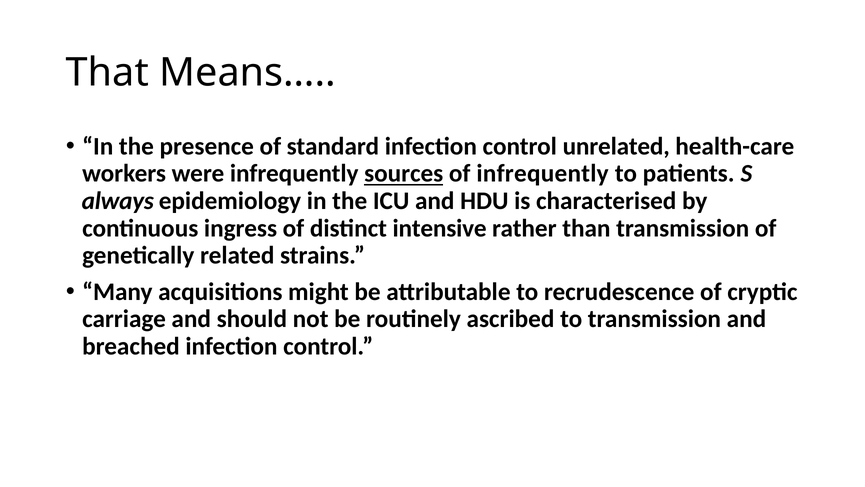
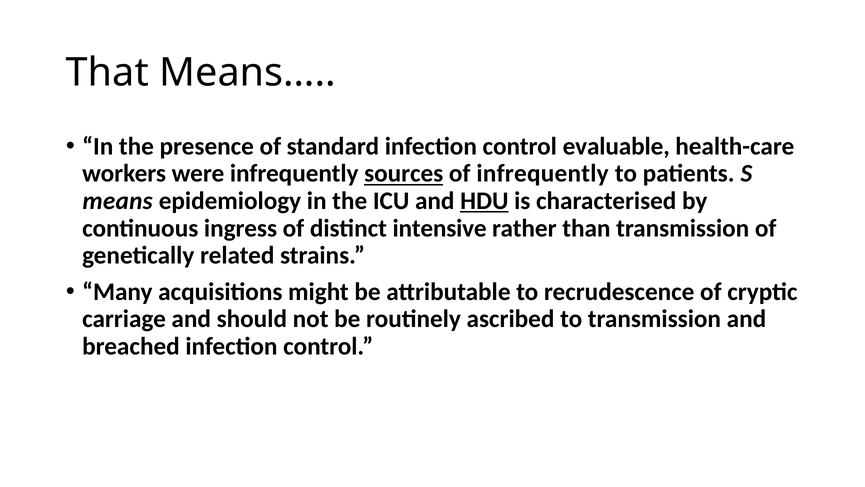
unrelated: unrelated -> evaluable
always: always -> means
HDU underline: none -> present
